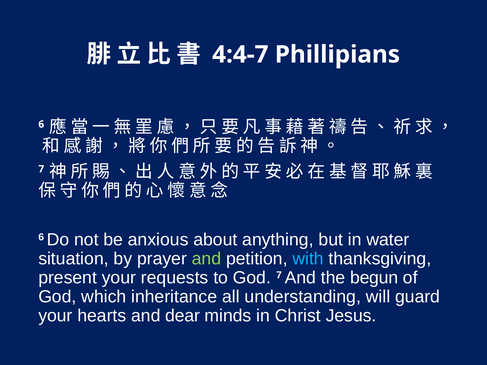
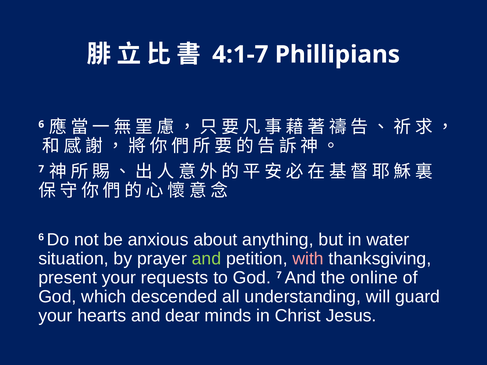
4:4-7: 4:4-7 -> 4:1-7
with colour: light blue -> pink
begun: begun -> online
inheritance: inheritance -> descended
